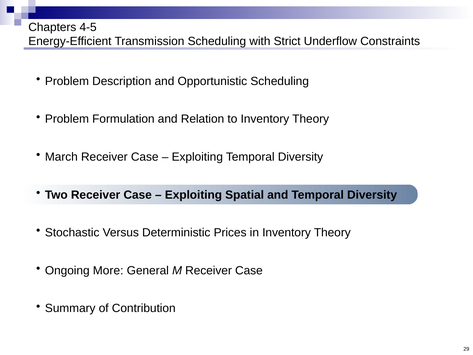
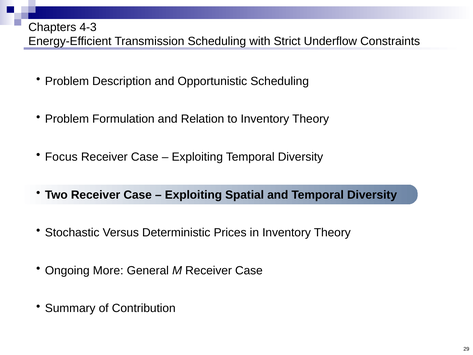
4-5: 4-5 -> 4-3
March: March -> Focus
